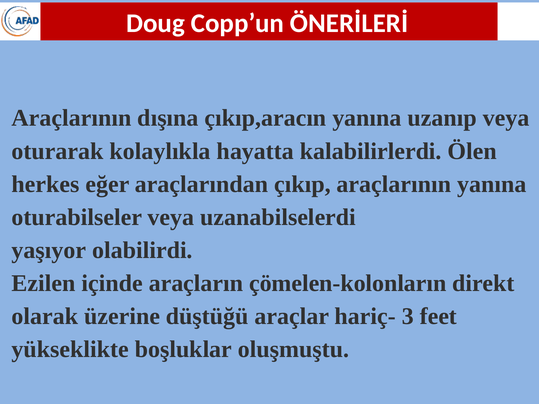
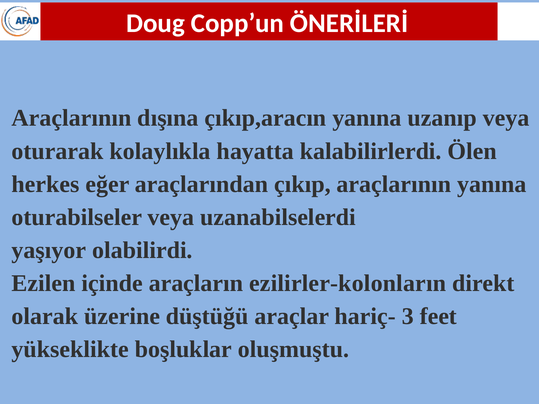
çömelen-kolonların: çömelen-kolonların -> ezilirler-kolonların
